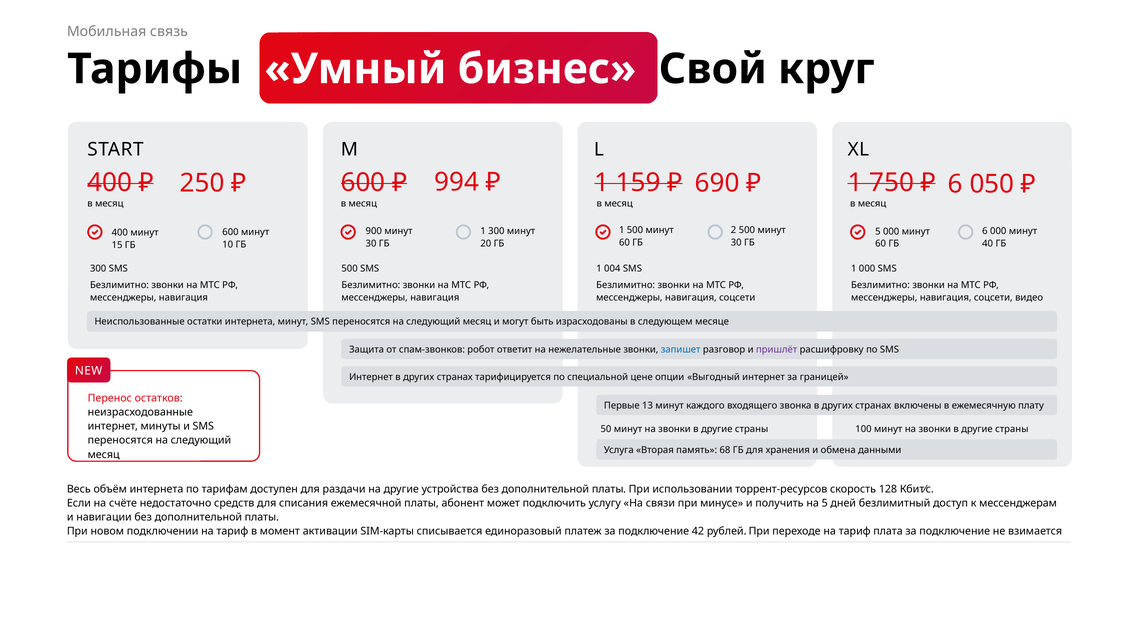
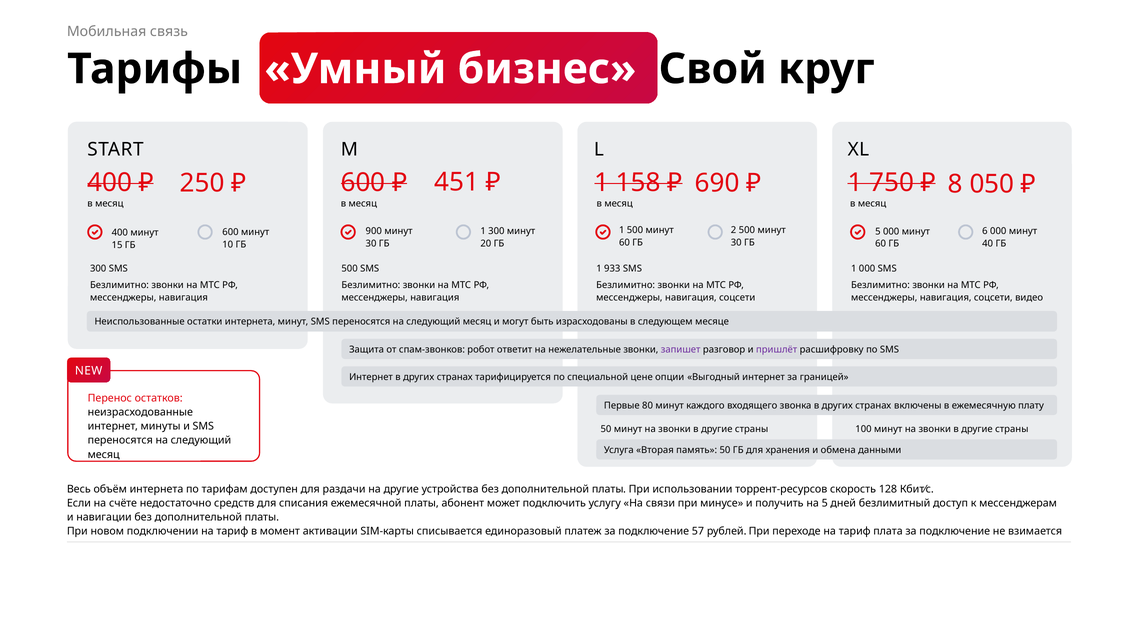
159: 159 -> 158
994: 994 -> 451
6 at (955, 184): 6 -> 8
004: 004 -> 933
запишет colour: blue -> purple
13: 13 -> 80
память 68: 68 -> 50
42: 42 -> 57
